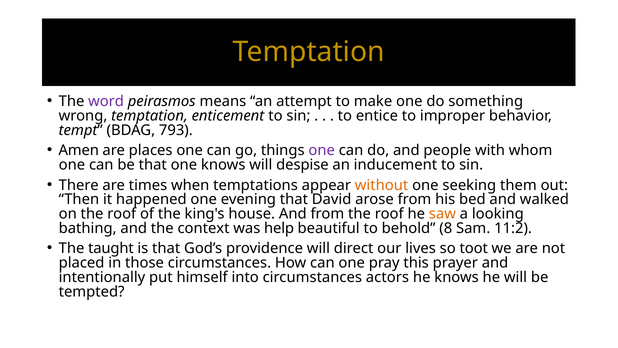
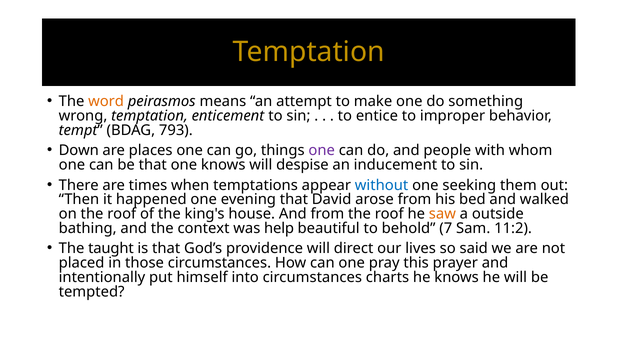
word colour: purple -> orange
Amen: Amen -> Down
without colour: orange -> blue
looking: looking -> outside
8: 8 -> 7
toot: toot -> said
actors: actors -> charts
